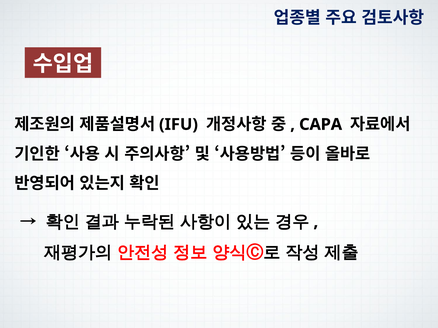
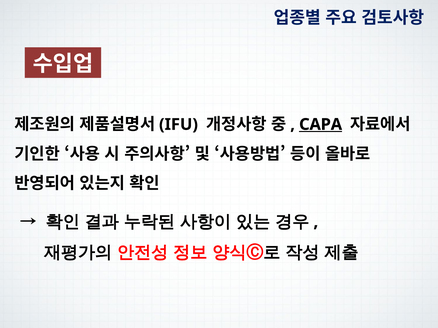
CAPA underline: none -> present
